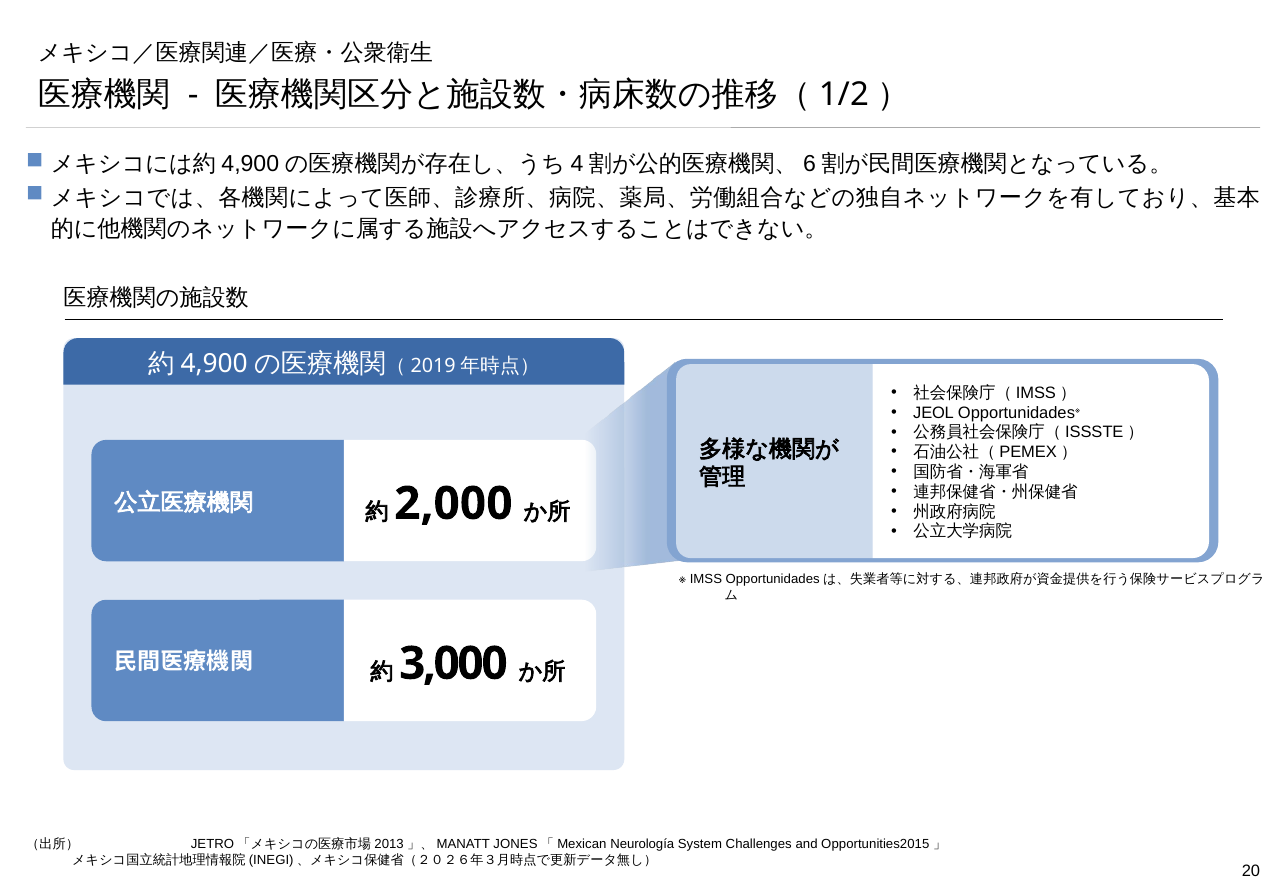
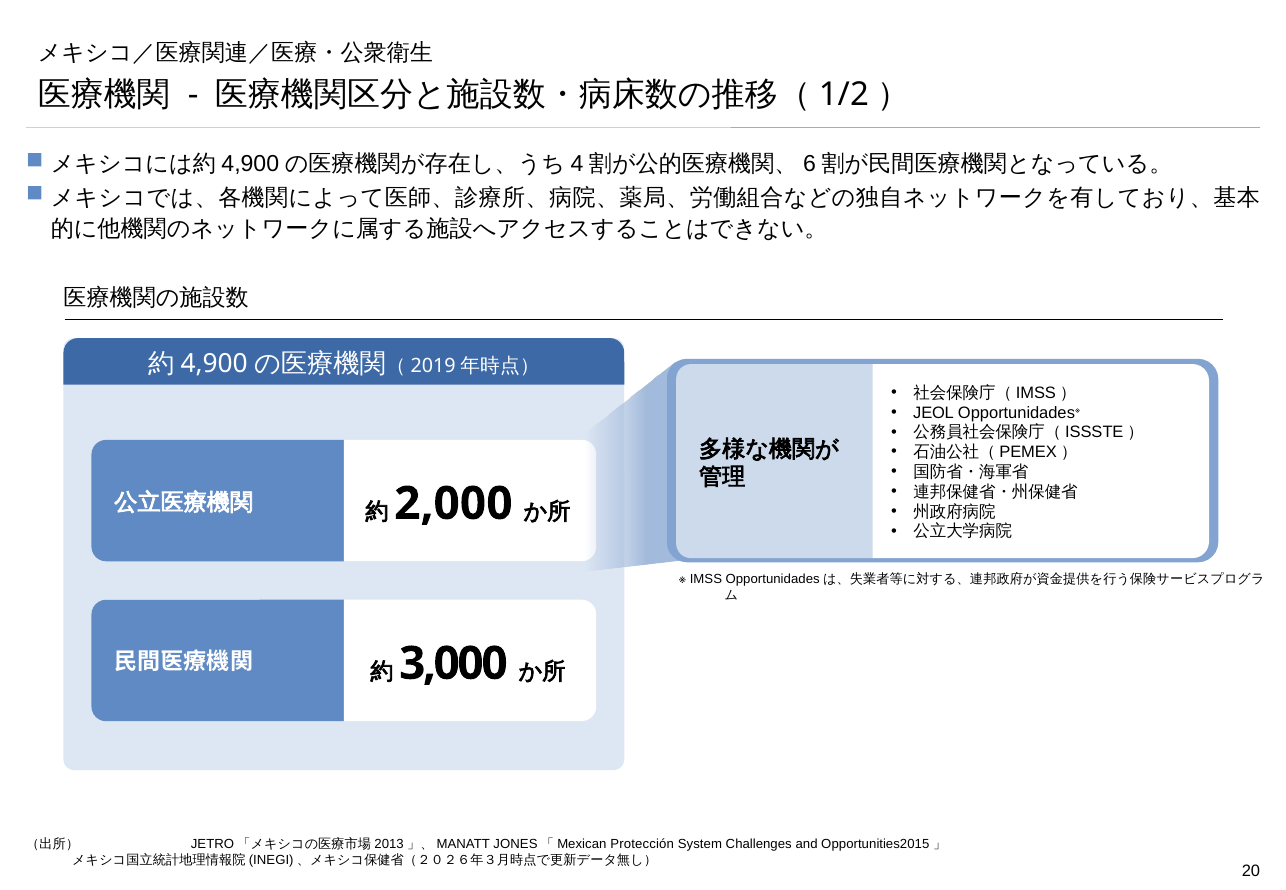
Neurología: Neurología -> Protección
